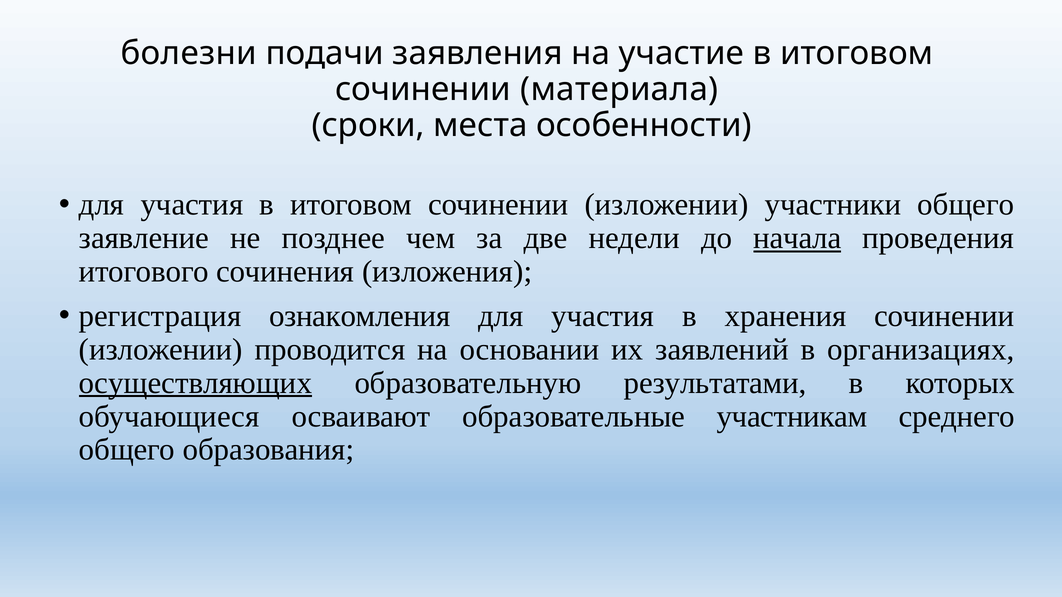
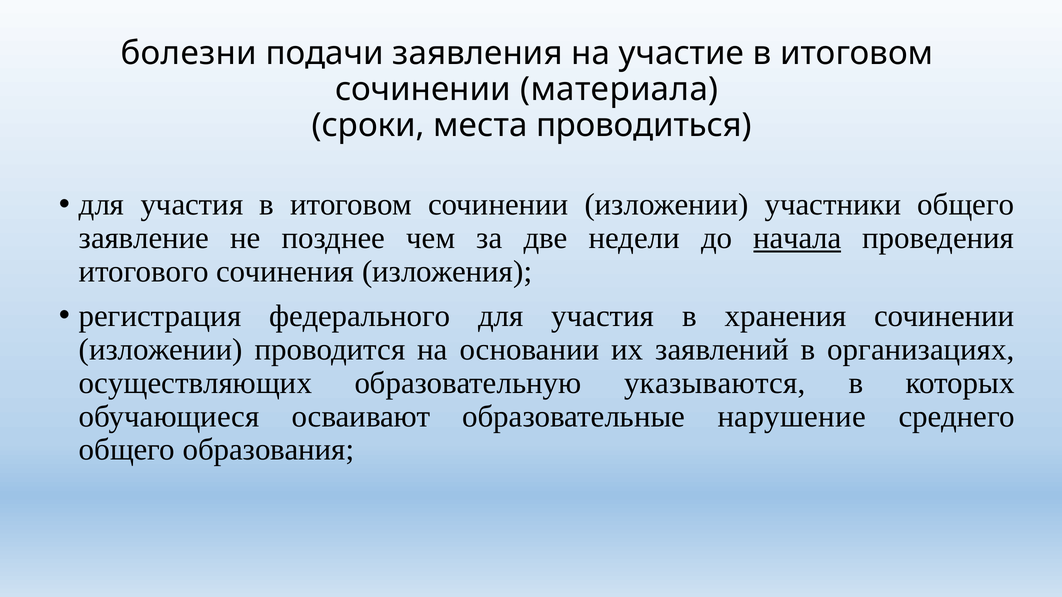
особенности: особенности -> проводиться
ознакомления: ознакомления -> федерального
осуществляющих underline: present -> none
результатами: результатами -> указываются
участникам: участникам -> нарушение
